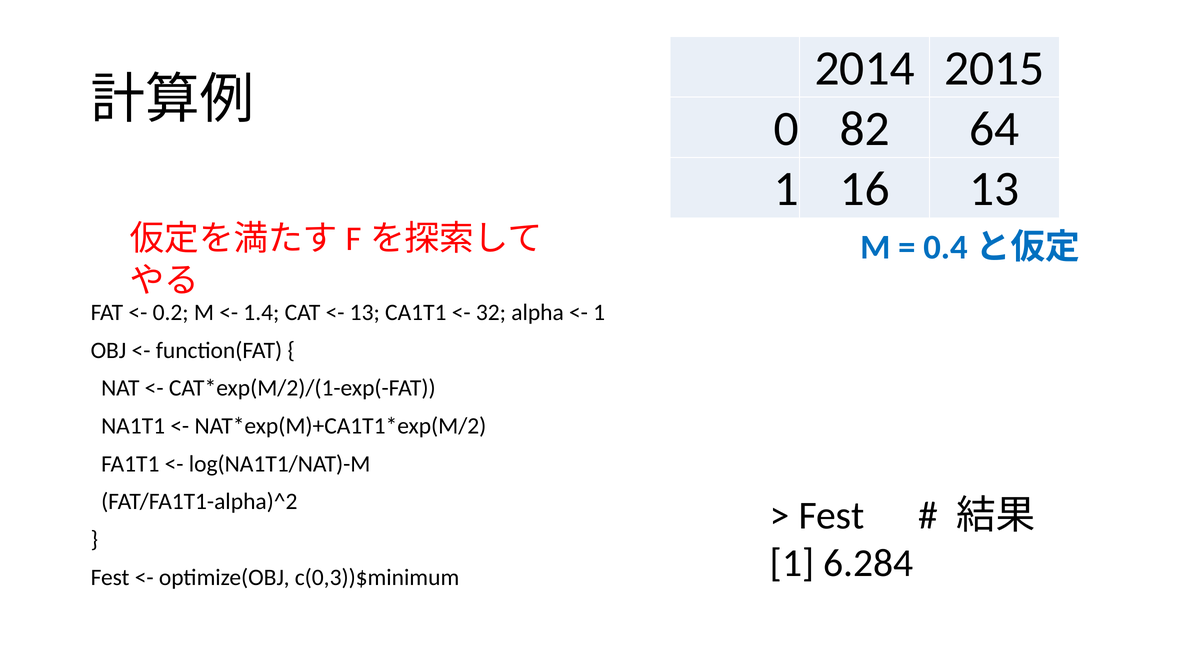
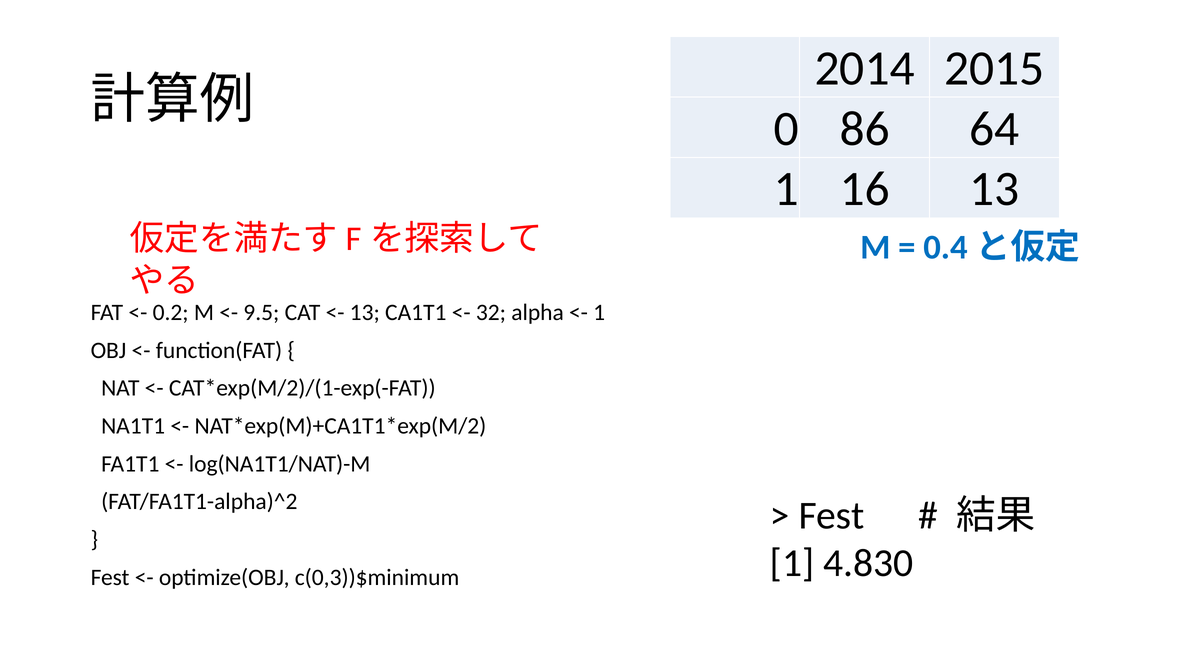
82: 82 -> 86
1.4: 1.4 -> 9.5
6.284: 6.284 -> 4.830
